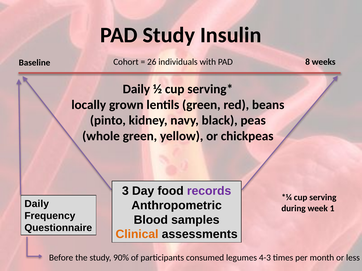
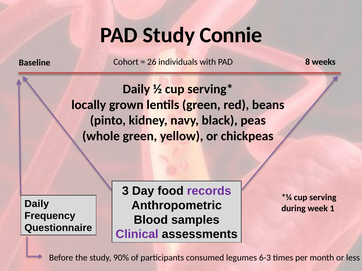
Insulin: Insulin -> Connie
Clinical colour: orange -> purple
4-3: 4-3 -> 6-3
